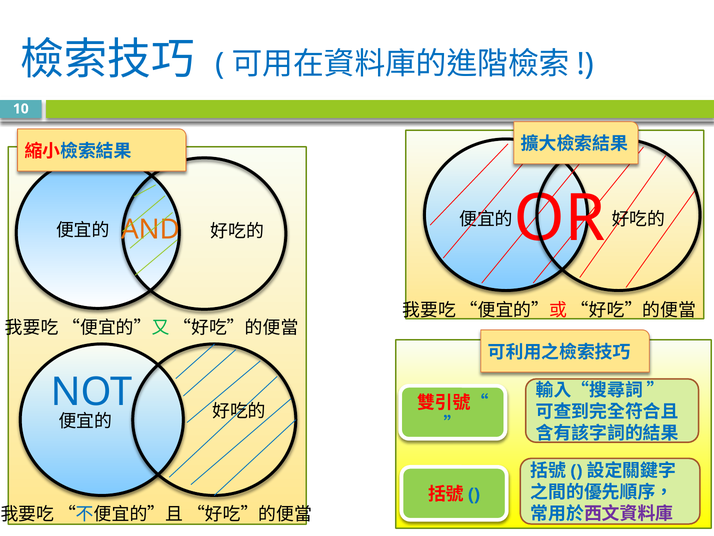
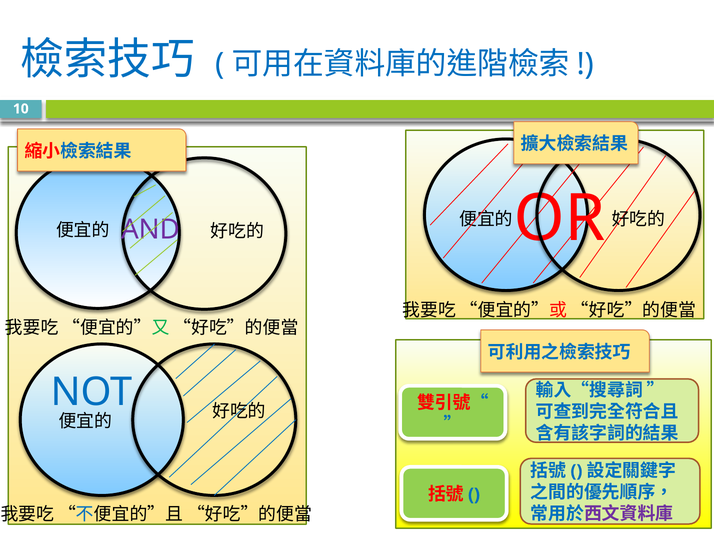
AND colour: orange -> purple
